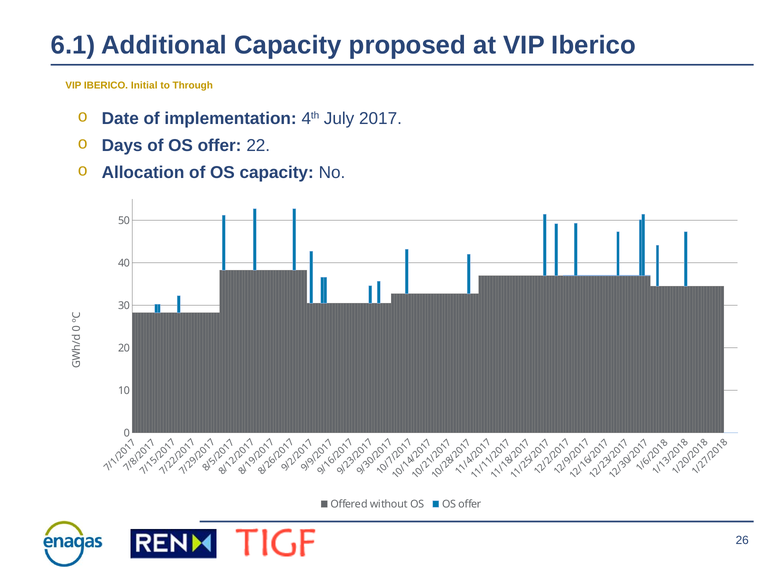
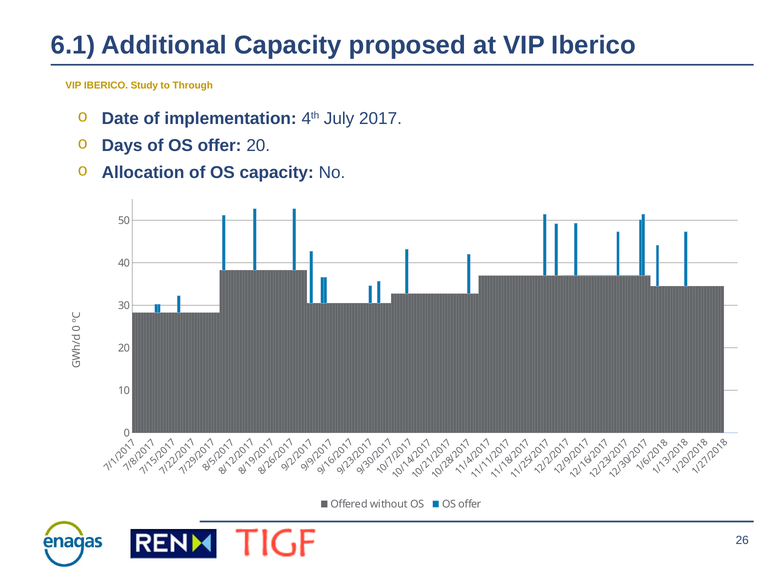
Initial: Initial -> Study
offer 22: 22 -> 20
